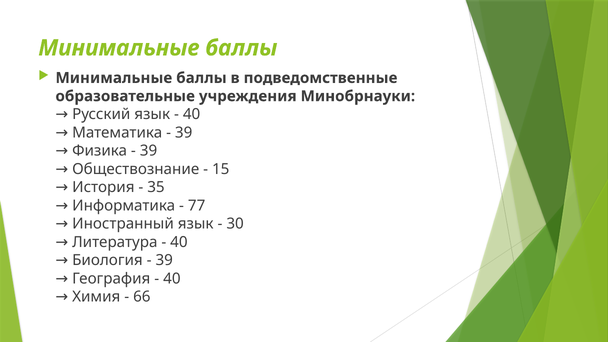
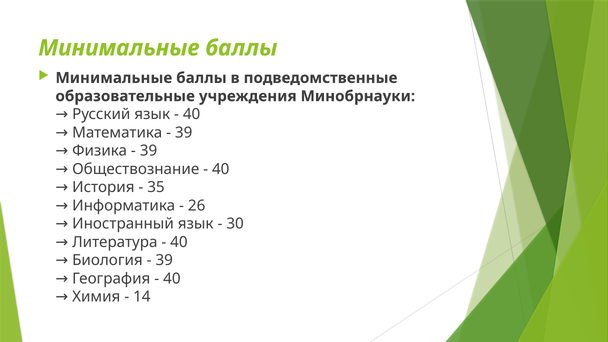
15 at (221, 169): 15 -> 40
77: 77 -> 26
66: 66 -> 14
